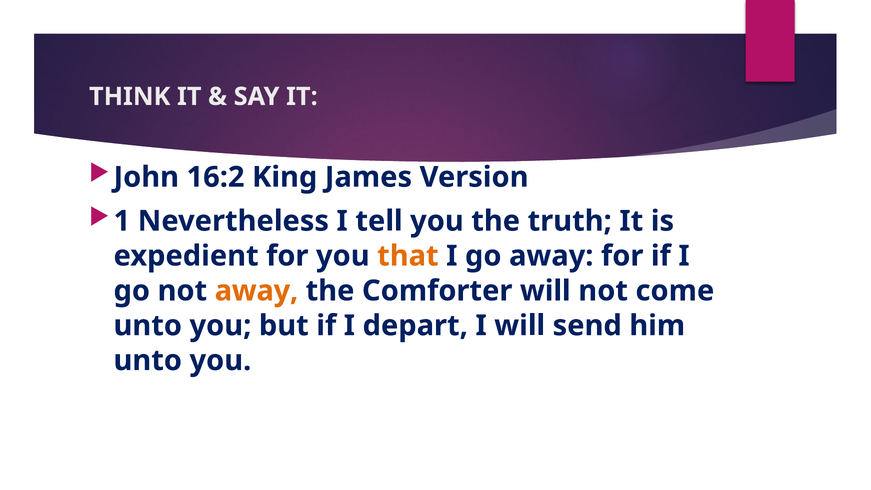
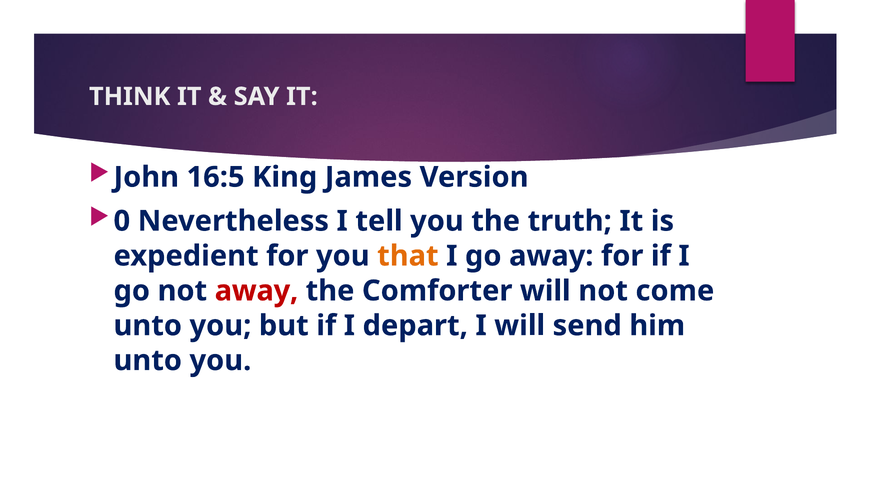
16:2: 16:2 -> 16:5
1: 1 -> 0
away at (256, 291) colour: orange -> red
